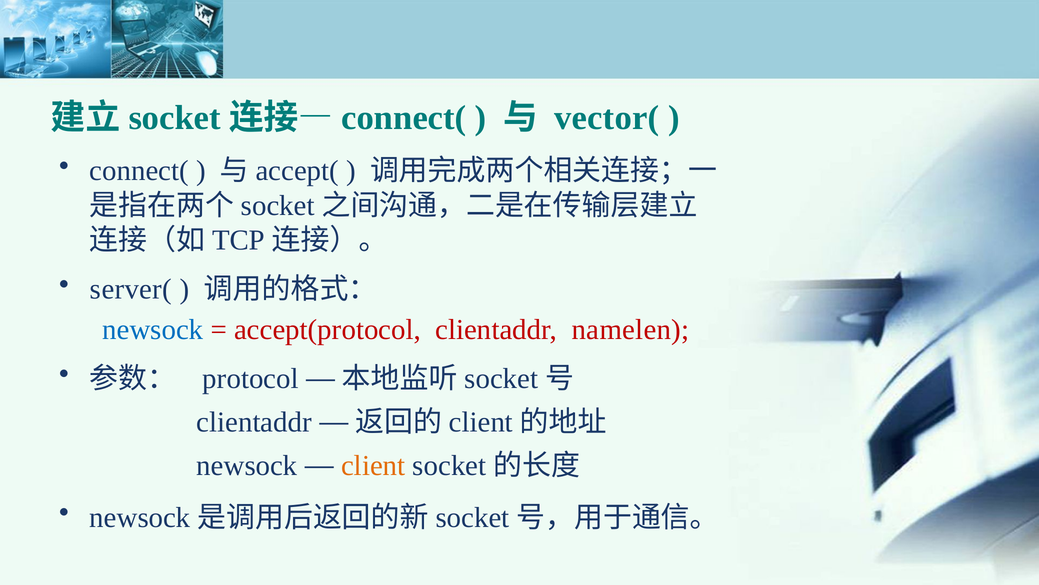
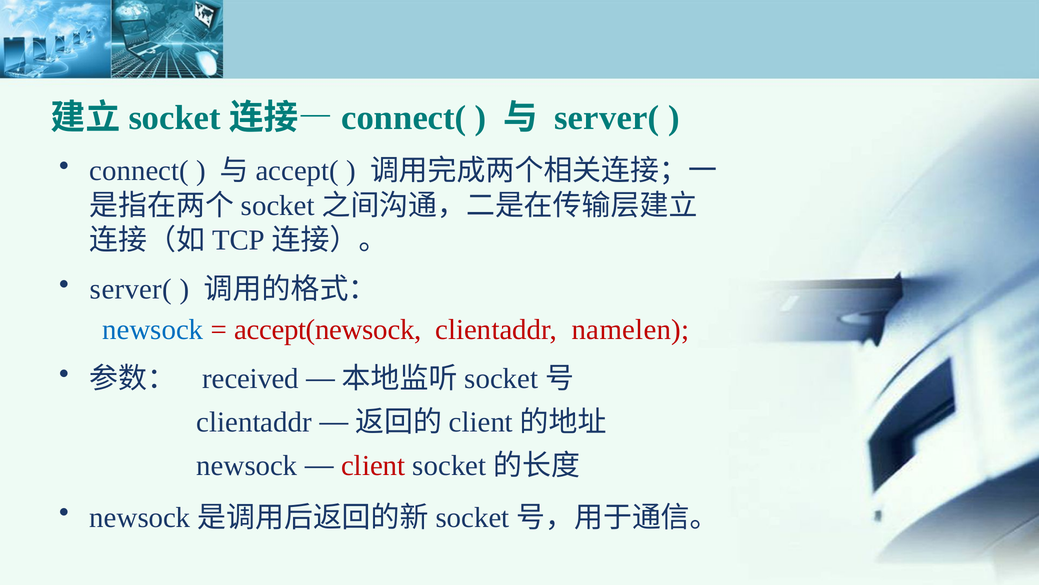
vector( at (607, 118): vector( -> server(
accept(protocol: accept(protocol -> accept(newsock
protocol: protocol -> received
client colour: orange -> red
